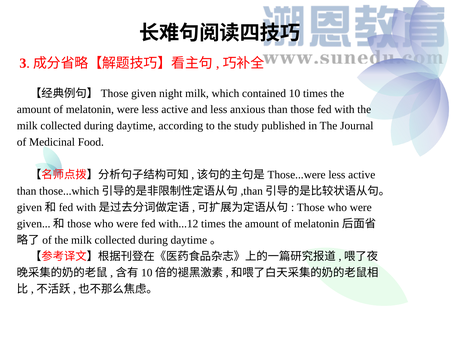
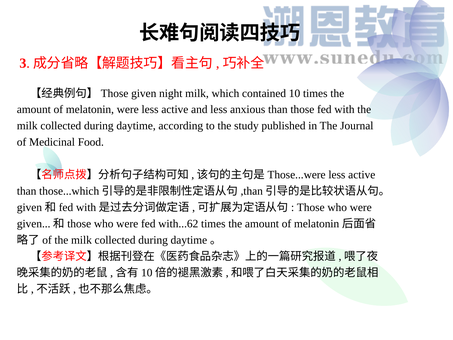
with...12: with...12 -> with...62
